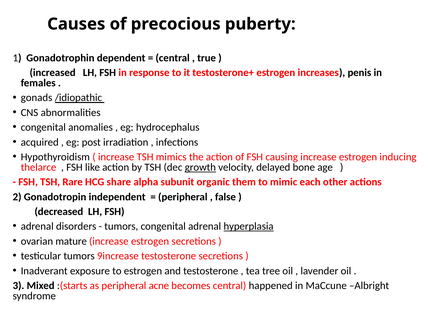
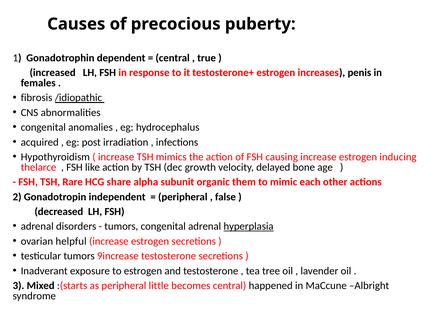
gonads: gonads -> fibrosis
growth underline: present -> none
mature: mature -> helpful
acne: acne -> little
